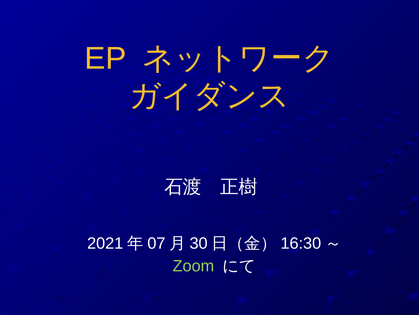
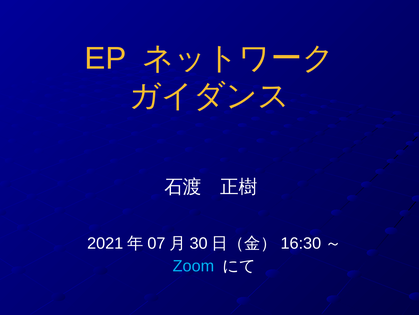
Zoom colour: light green -> light blue
